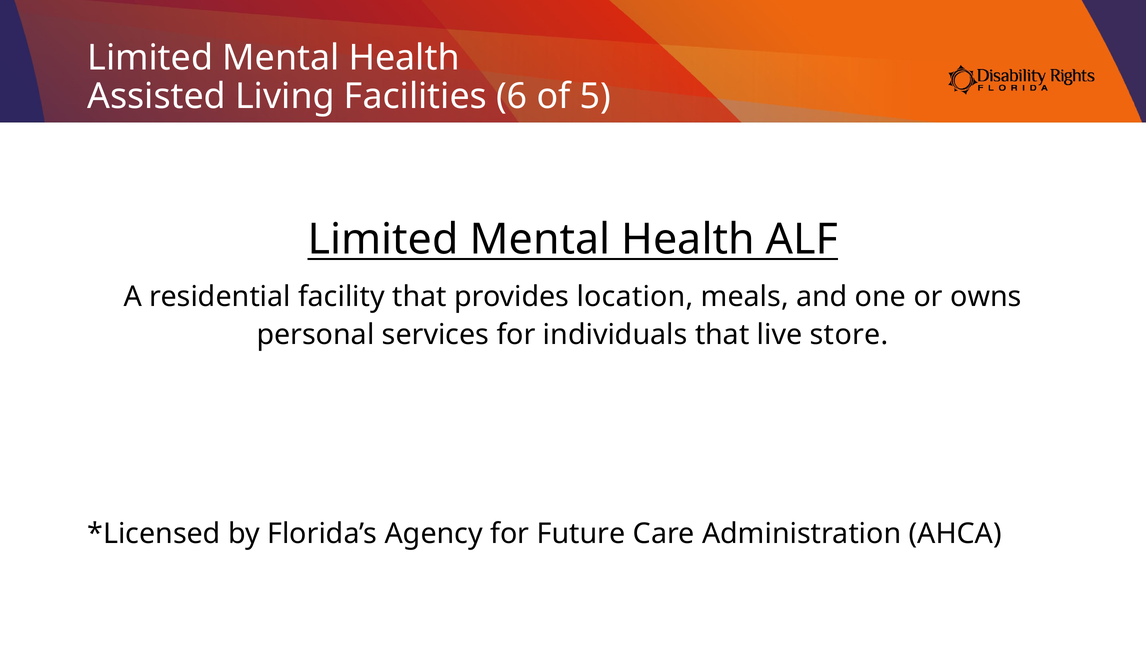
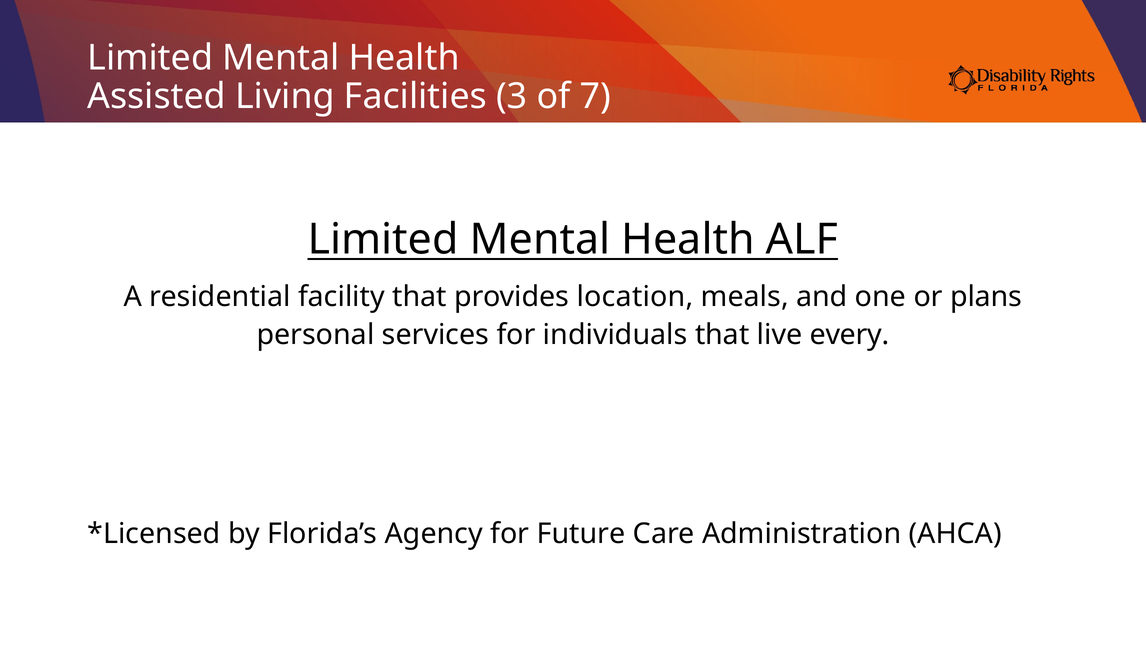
6: 6 -> 3
5: 5 -> 7
owns: owns -> plans
store: store -> every
